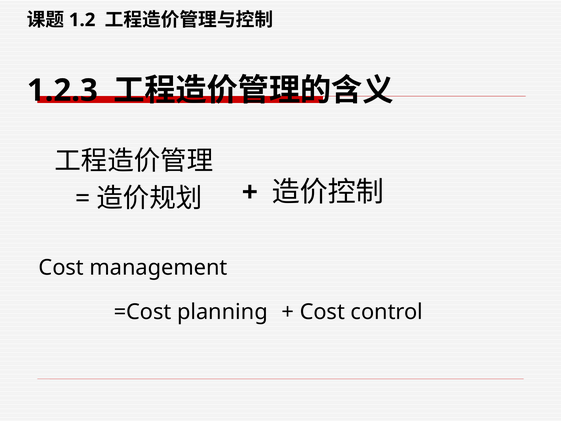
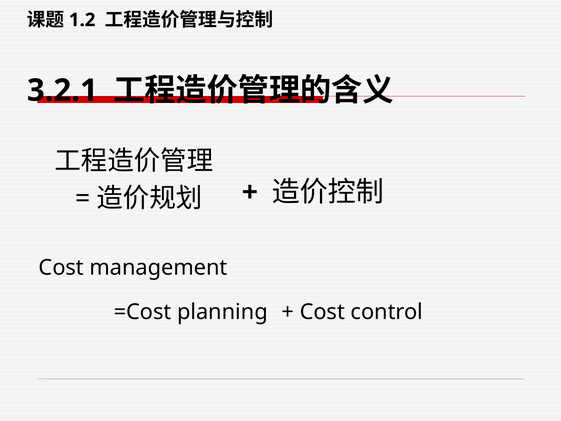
1.2.3: 1.2.3 -> 3.2.1
